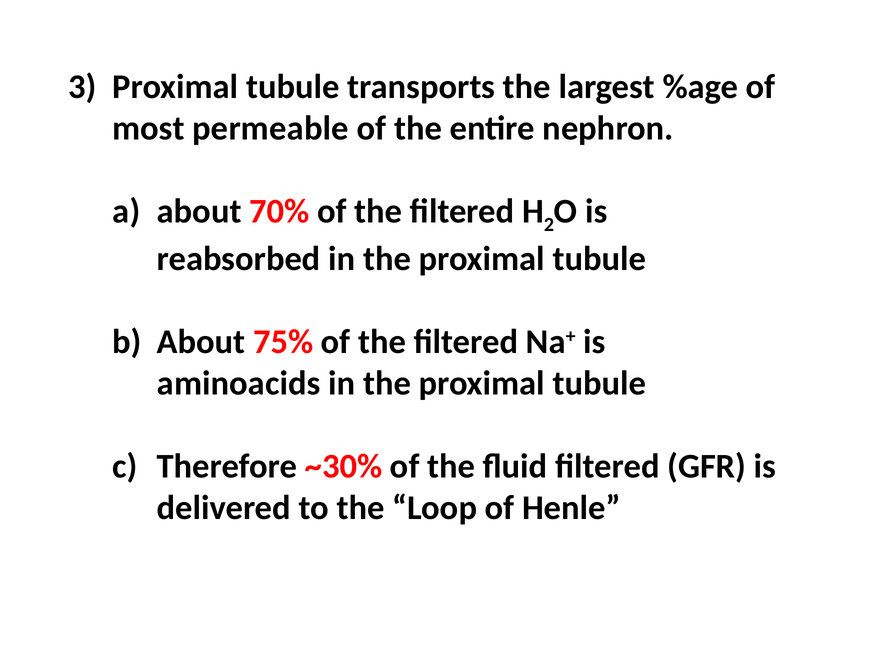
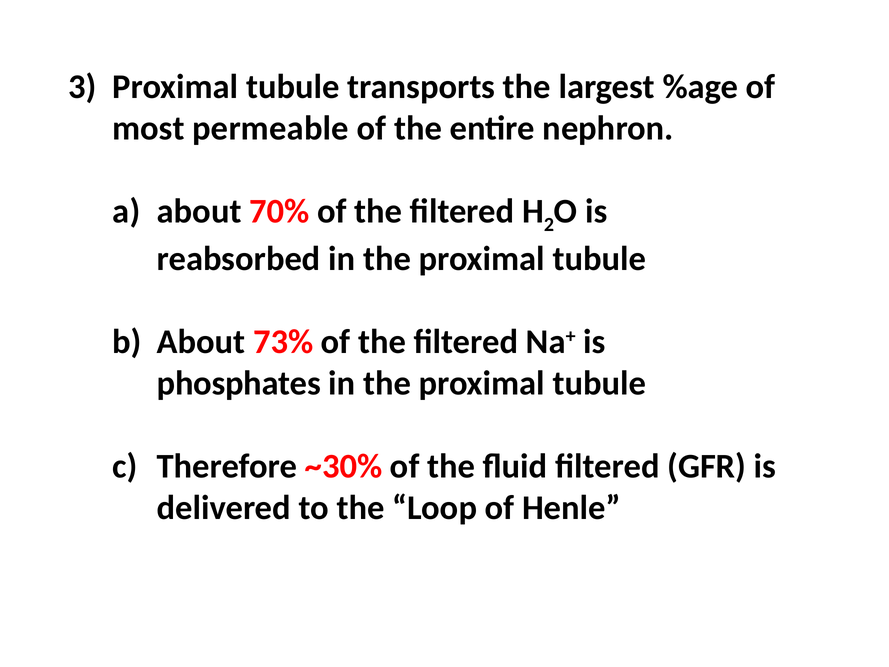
75%: 75% -> 73%
aminoacids: aminoacids -> phosphates
